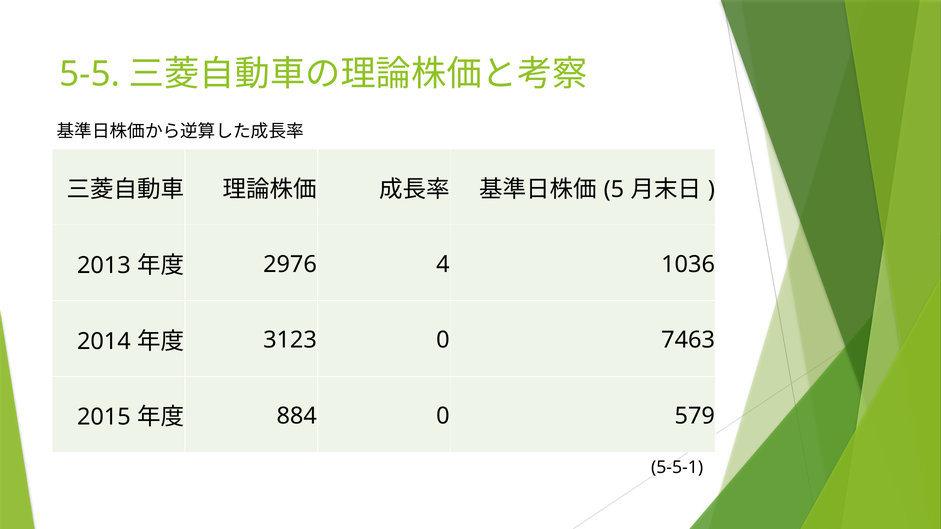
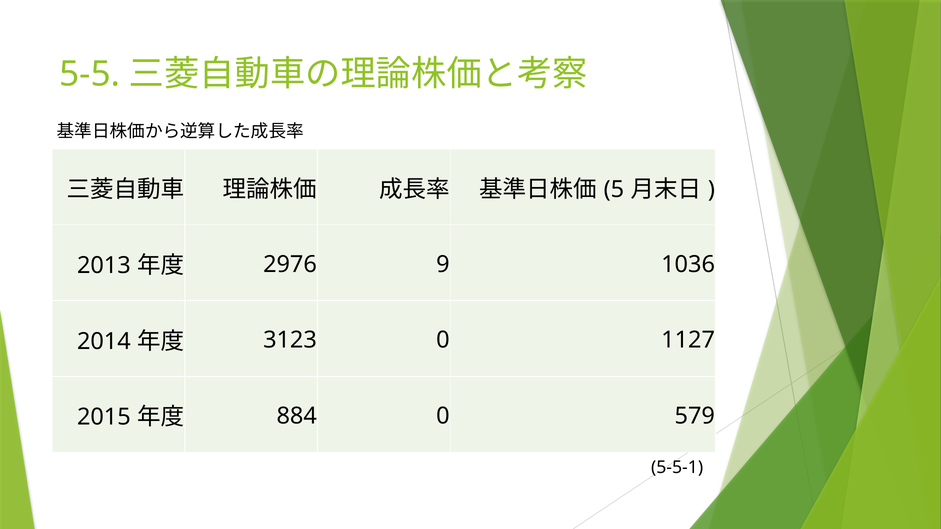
4: 4 -> 9
7463: 7463 -> 1127
